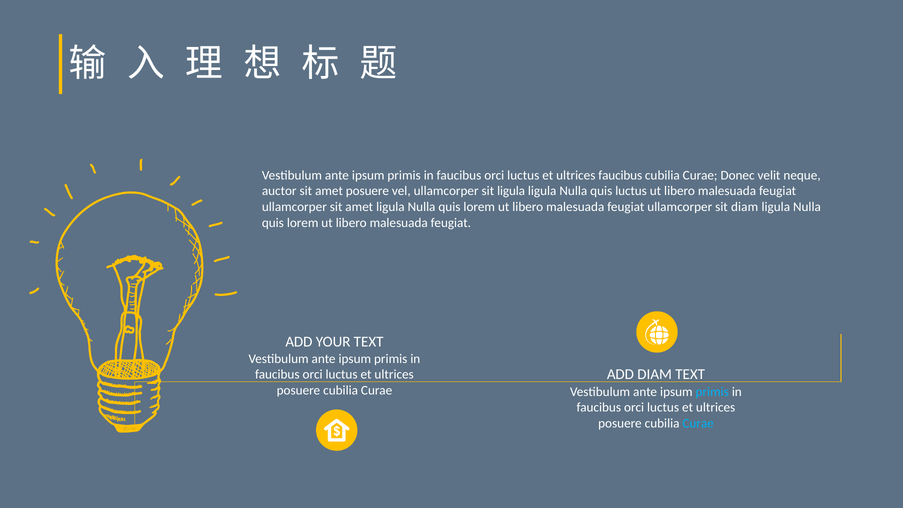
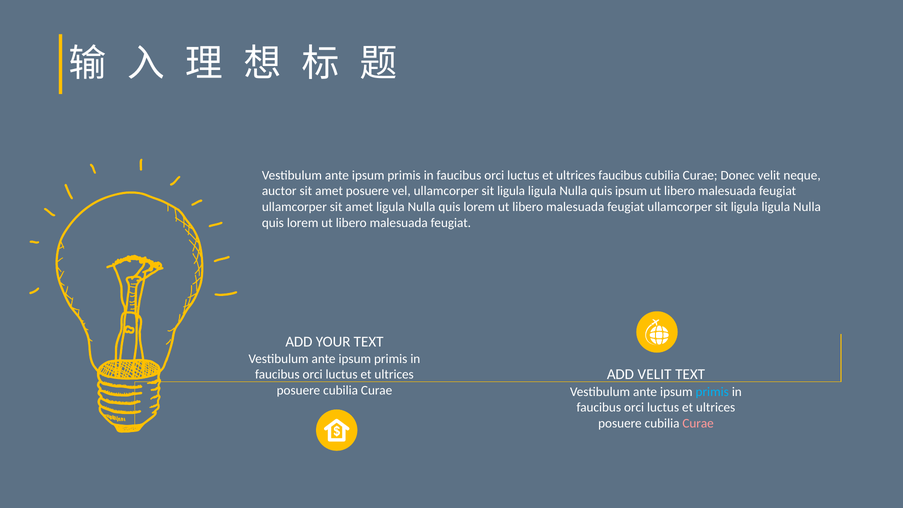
quis luctus: luctus -> ipsum
feugiat ullamcorper sit diam: diam -> ligula
ADD DIAM: DIAM -> VELIT
Curae at (698, 423) colour: light blue -> pink
